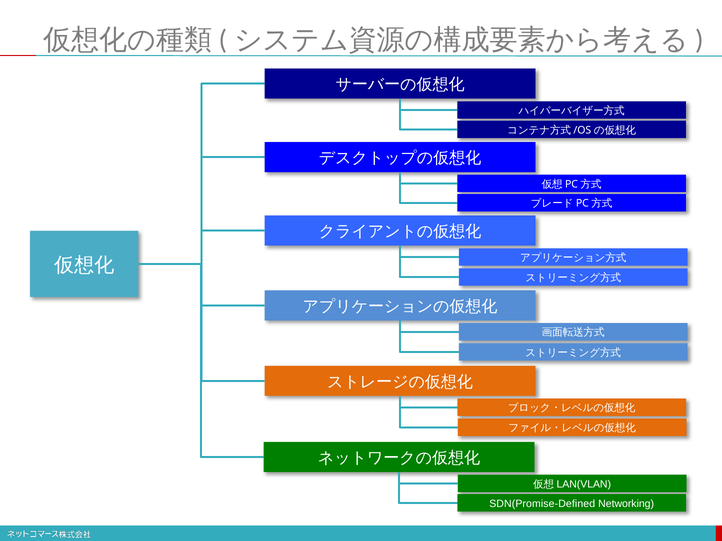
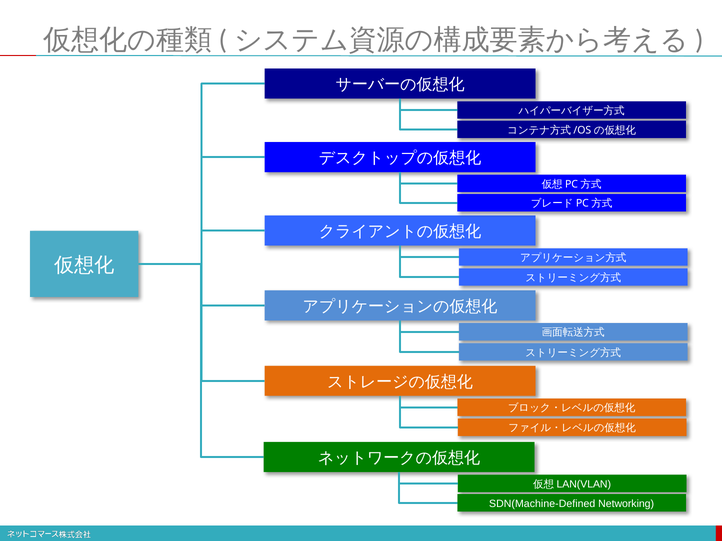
SDN(Promise-Defined: SDN(Promise-Defined -> SDN(Machine-Defined
